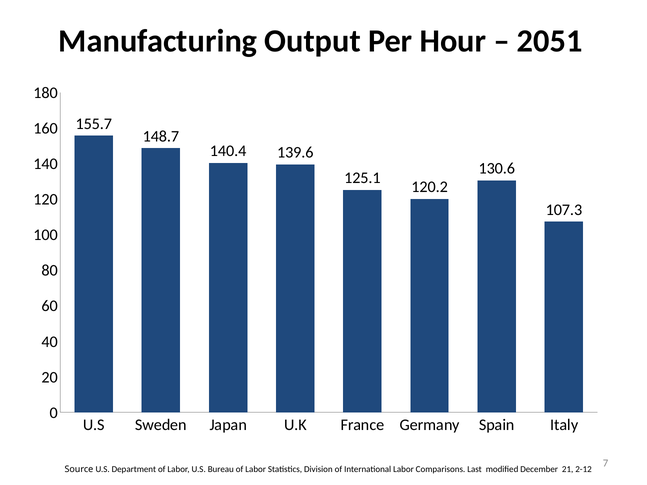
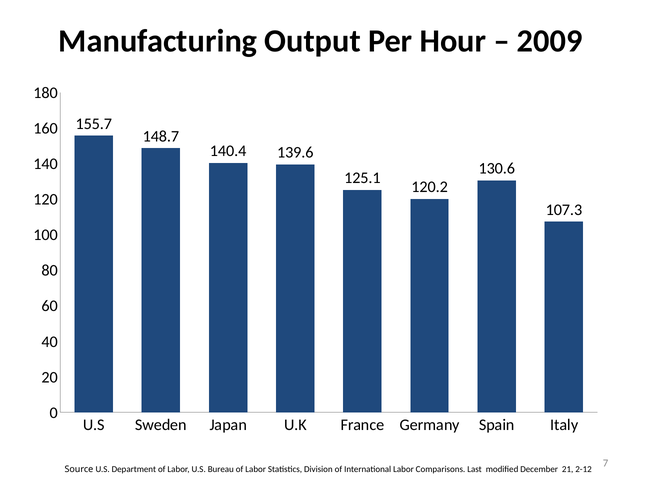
2051: 2051 -> 2009
